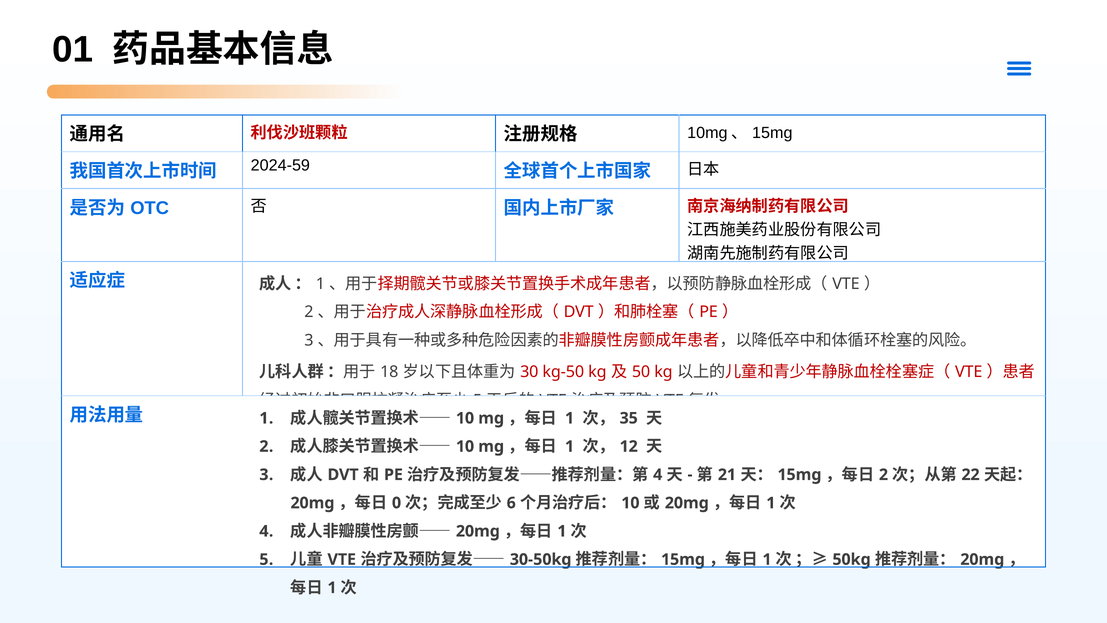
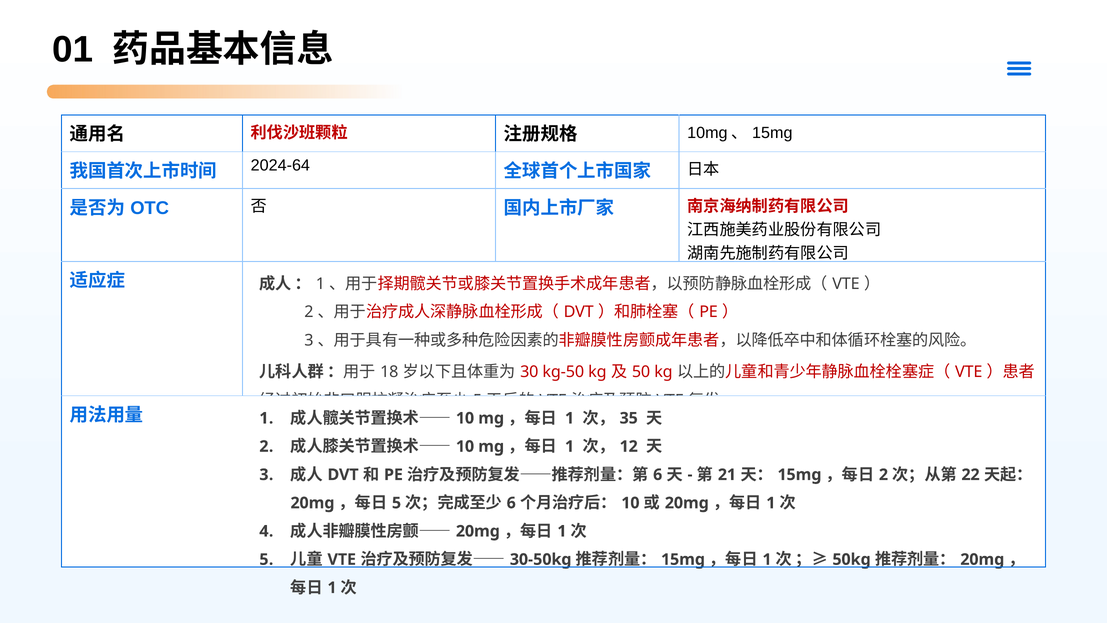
2024-59: 2024-59 -> 2024-64
4 at (658, 474): 4 -> 6
0 at (397, 503): 0 -> 5
